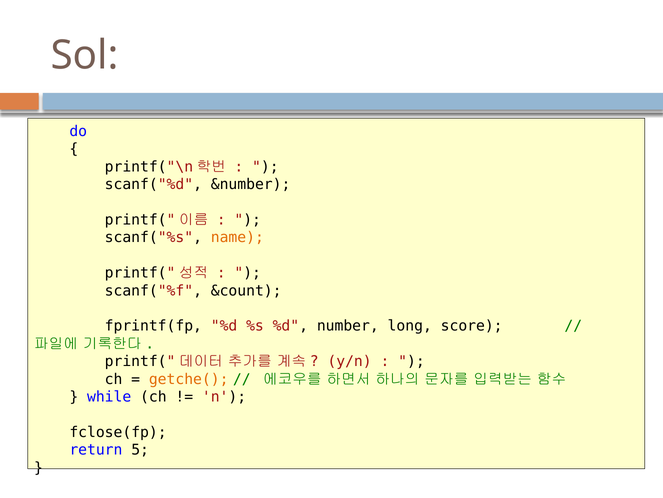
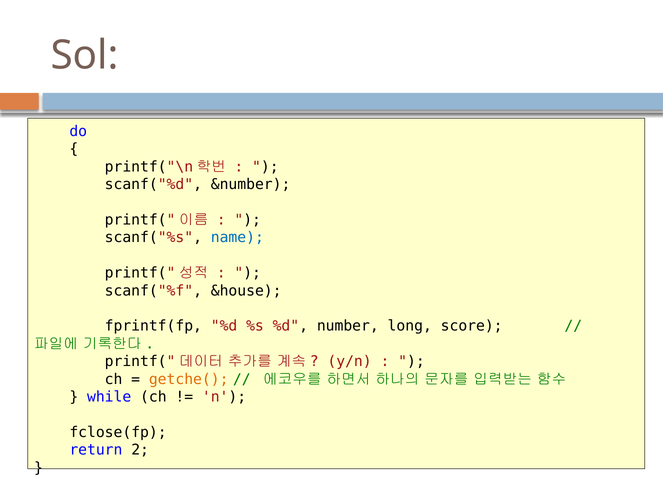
name colour: orange -> blue
&count: &count -> &house
5: 5 -> 2
